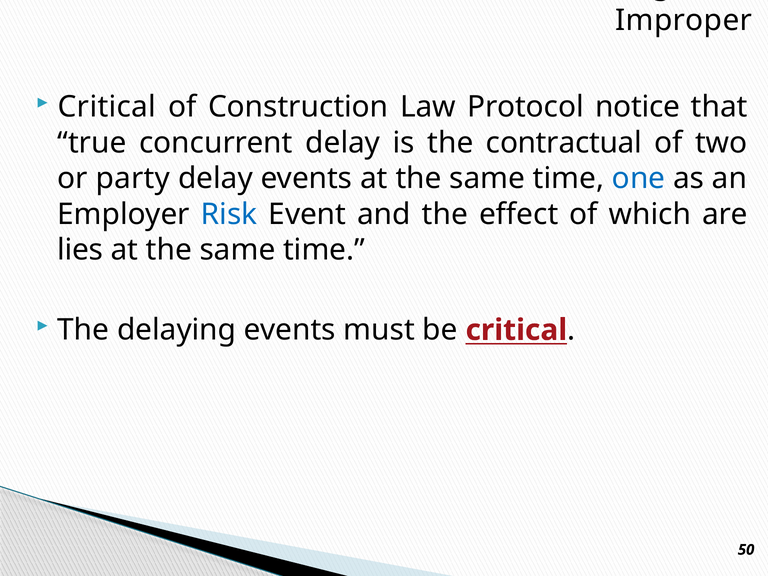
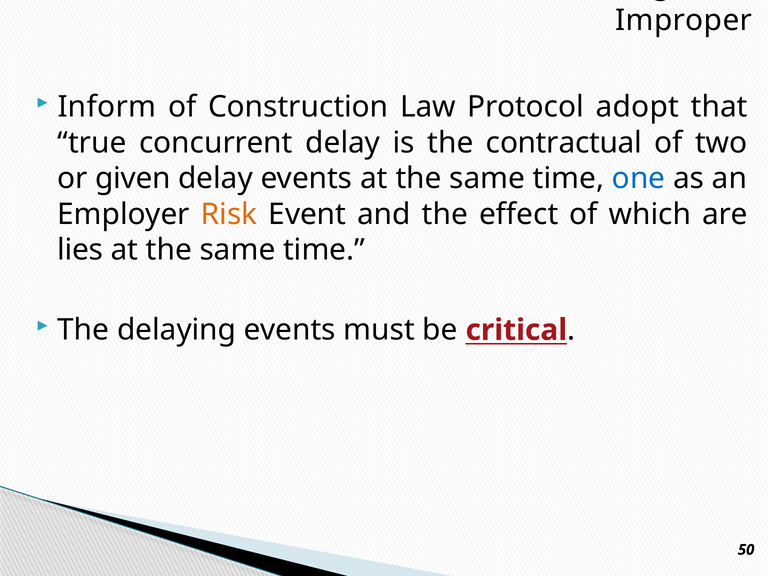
Critical at (107, 107): Critical -> Inform
notice: notice -> adopt
party: party -> given
Risk colour: blue -> orange
